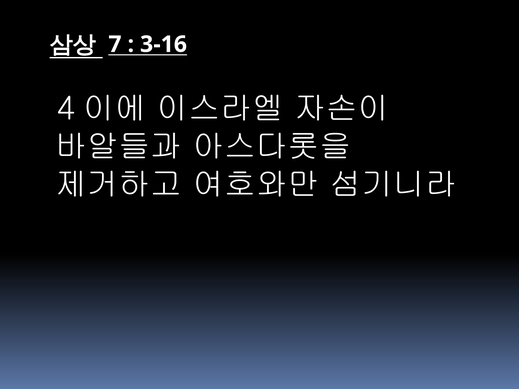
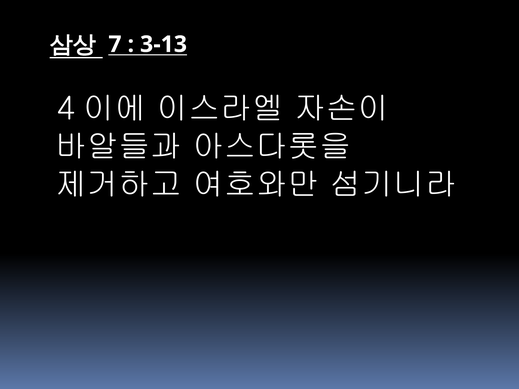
3-16: 3-16 -> 3-13
